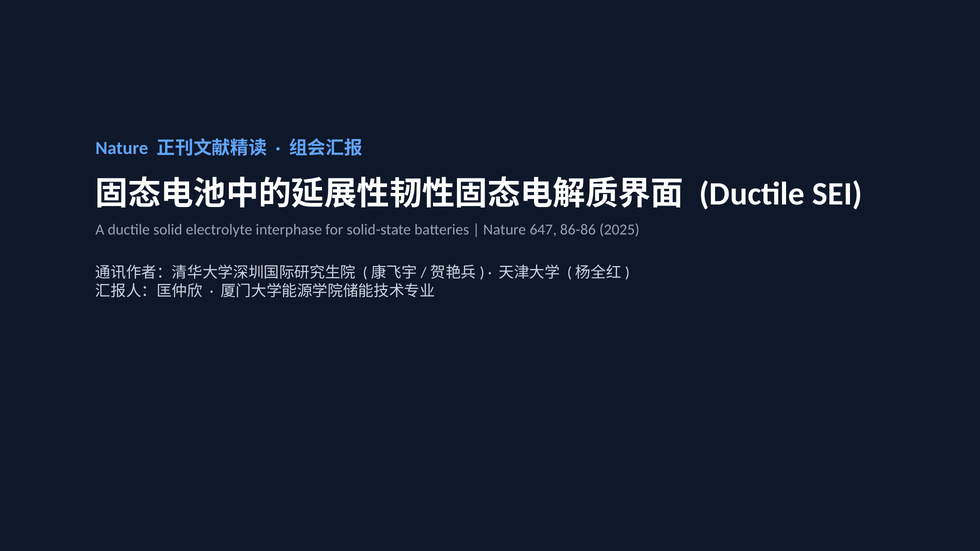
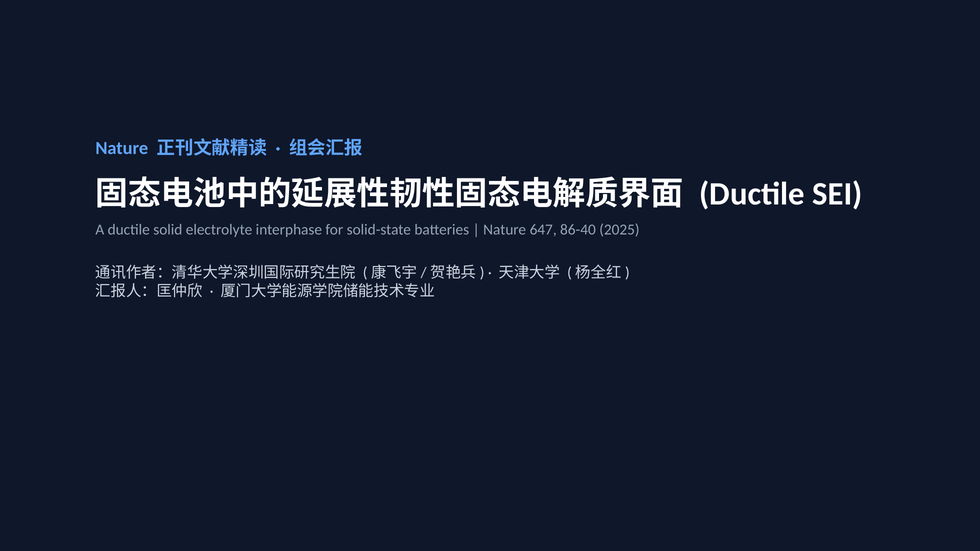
86-86: 86-86 -> 86-40
